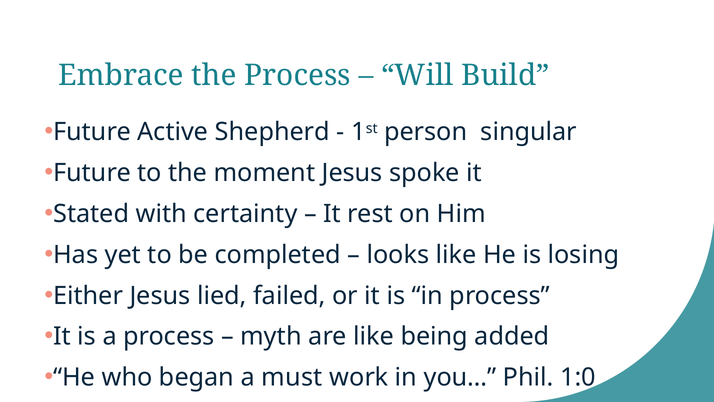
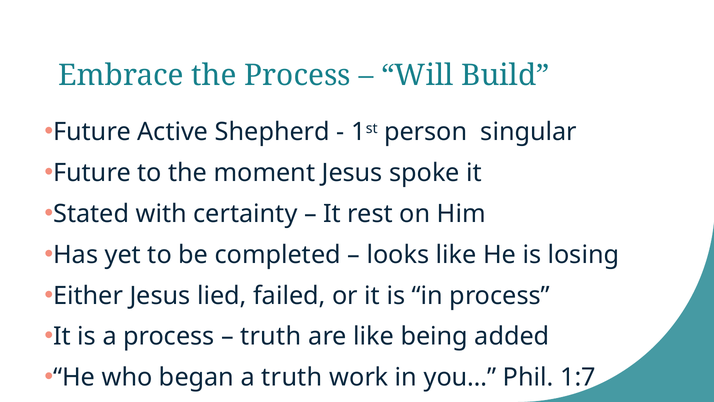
myth at (271, 336): myth -> truth
a must: must -> truth
1:0: 1:0 -> 1:7
